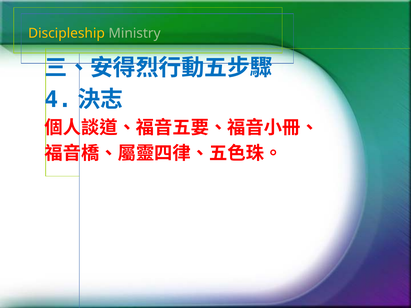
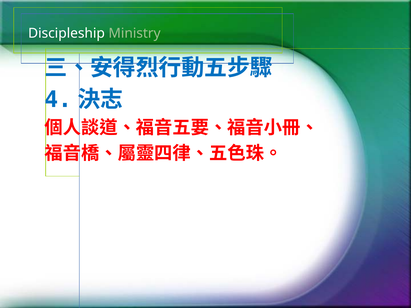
Discipleship colour: yellow -> white
